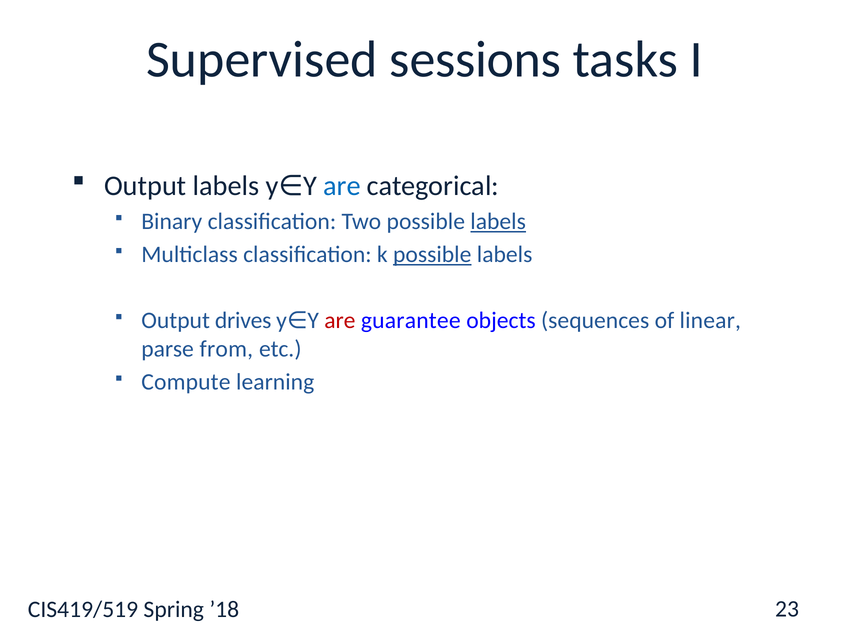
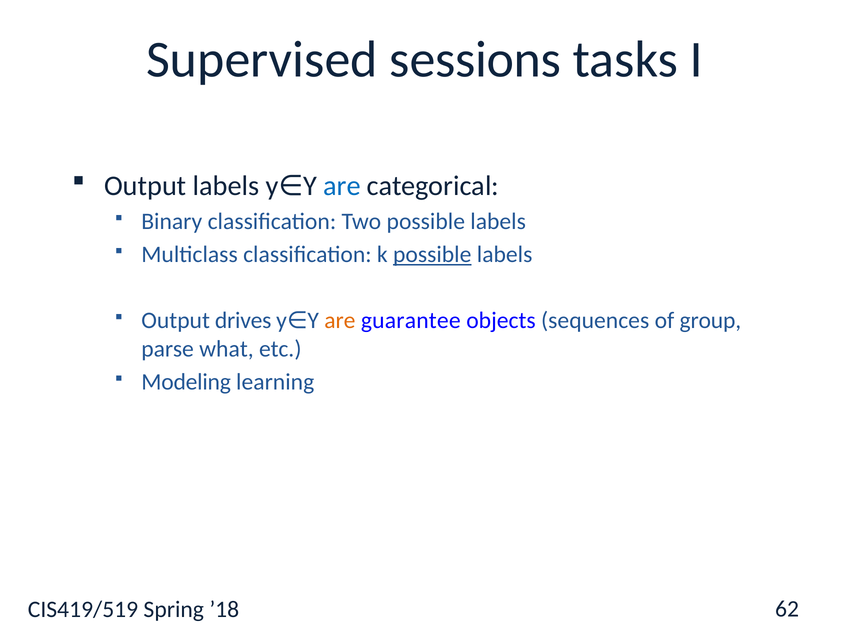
labels at (498, 222) underline: present -> none
linear: linear -> group
are at (340, 321) colour: red -> orange
from: from -> what
Compute: Compute -> Modeling
23: 23 -> 62
